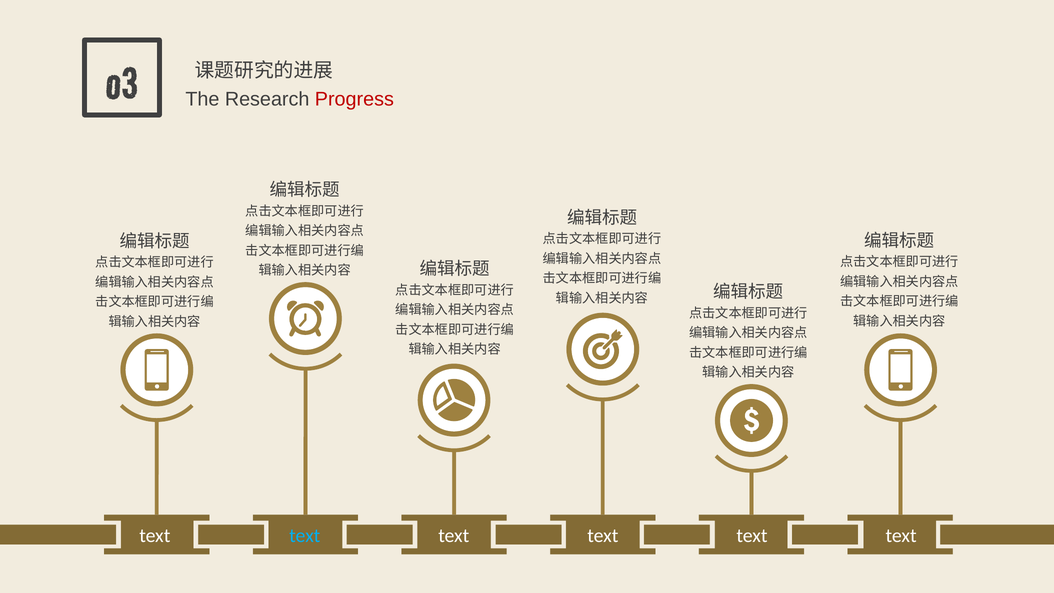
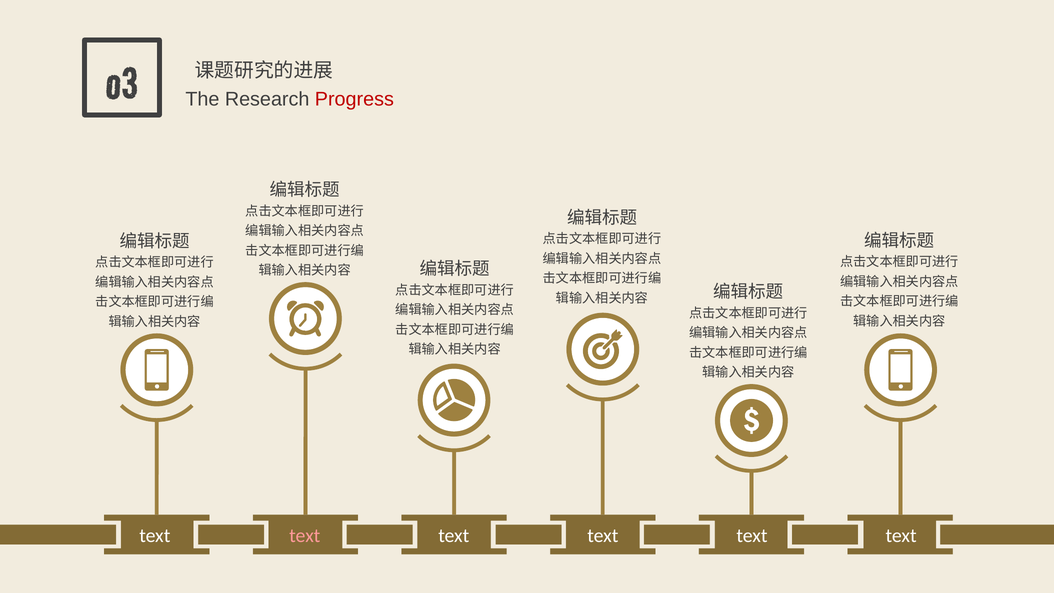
text at (305, 536) colour: light blue -> pink
